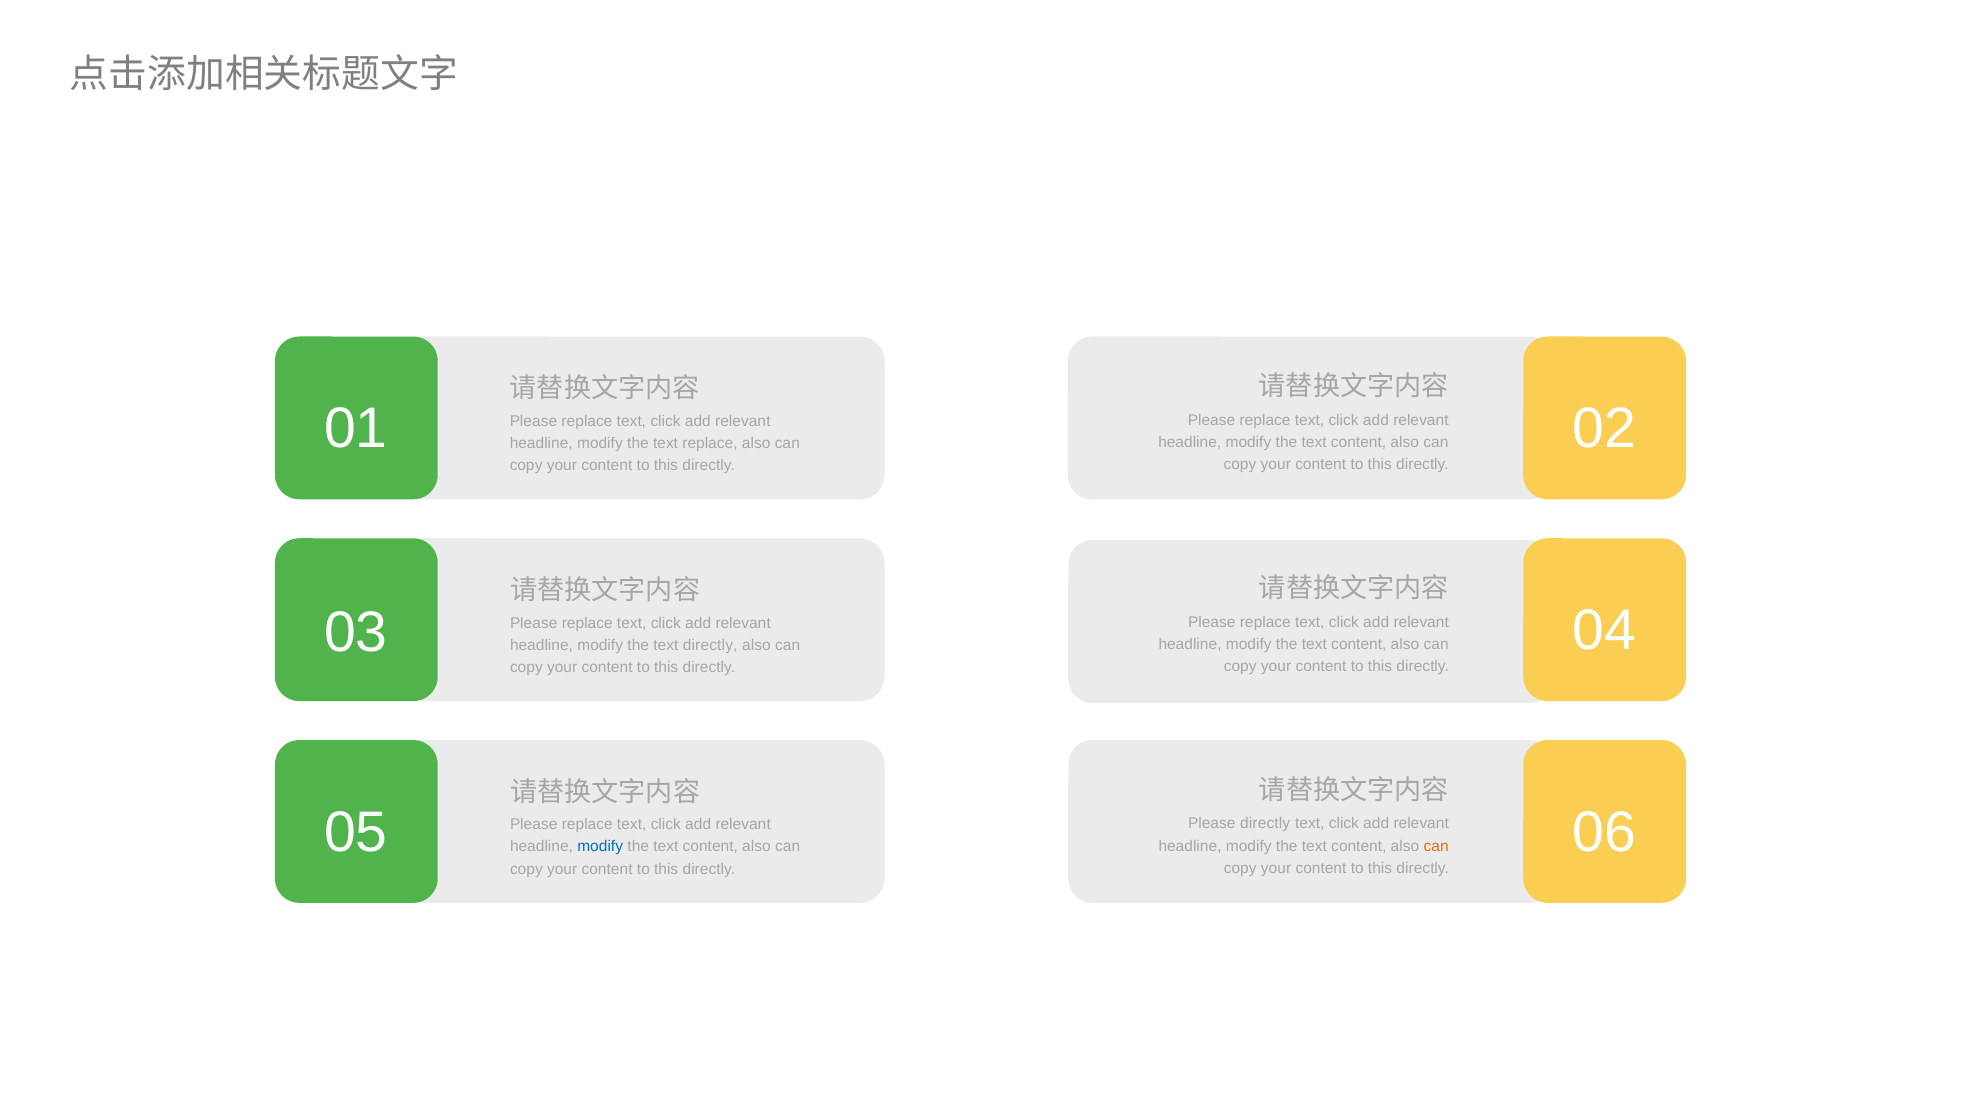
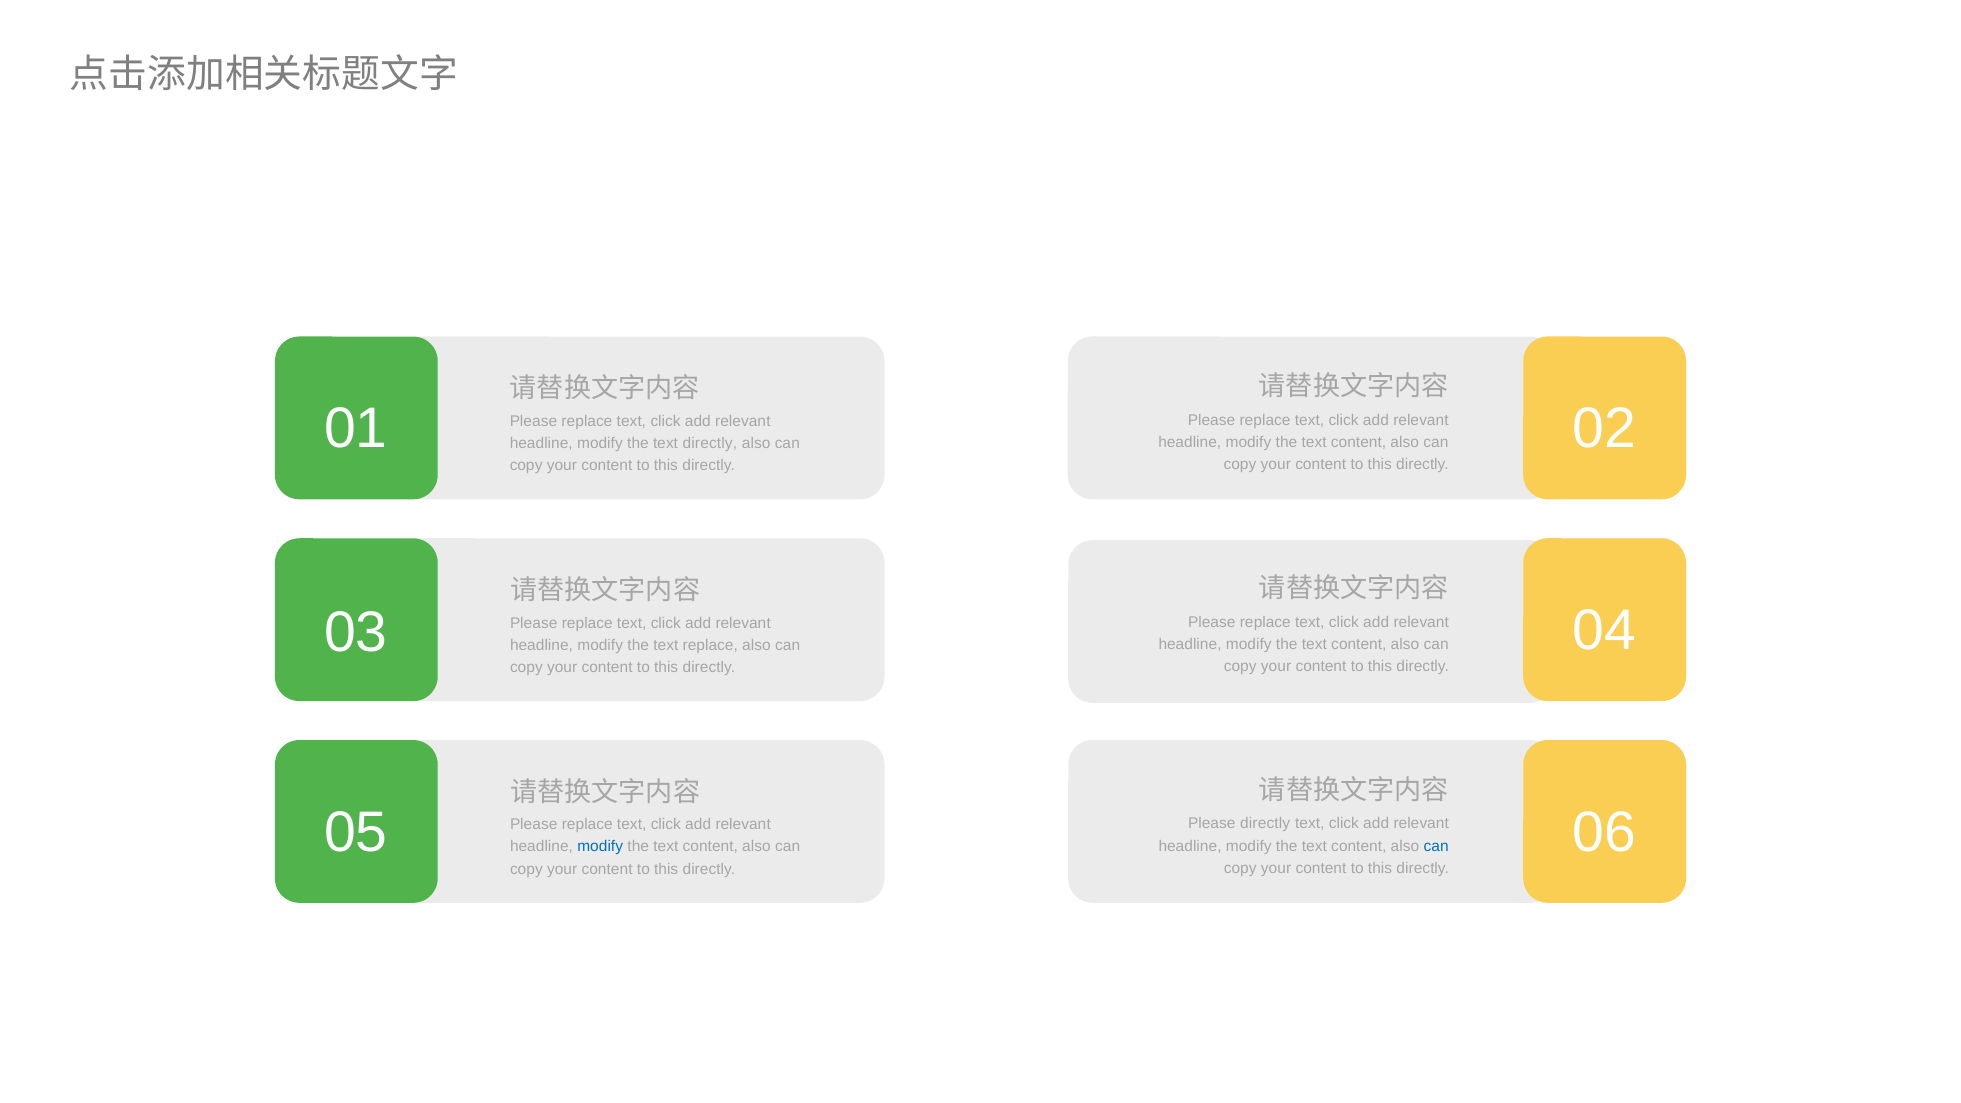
text replace: replace -> directly
text directly: directly -> replace
can at (1436, 846) colour: orange -> blue
